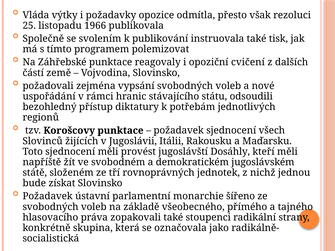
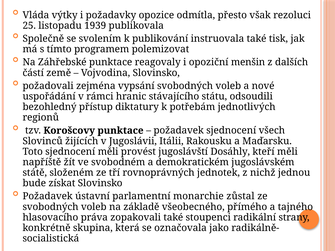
1966: 1966 -> 1939
cvičení: cvičení -> menšin
šířeno: šířeno -> zůstal
